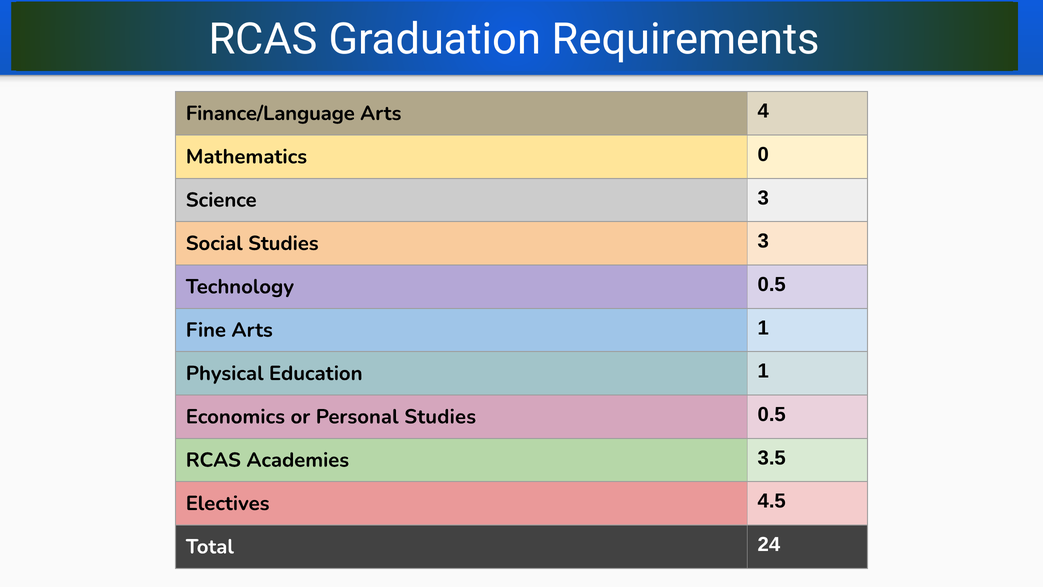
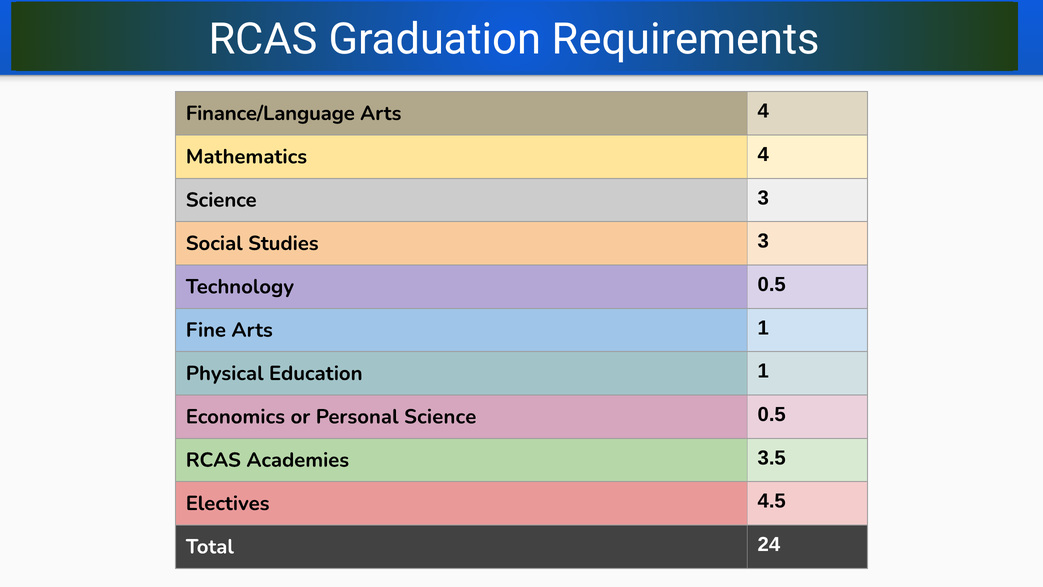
Mathematics 0: 0 -> 4
Personal Studies: Studies -> Science
